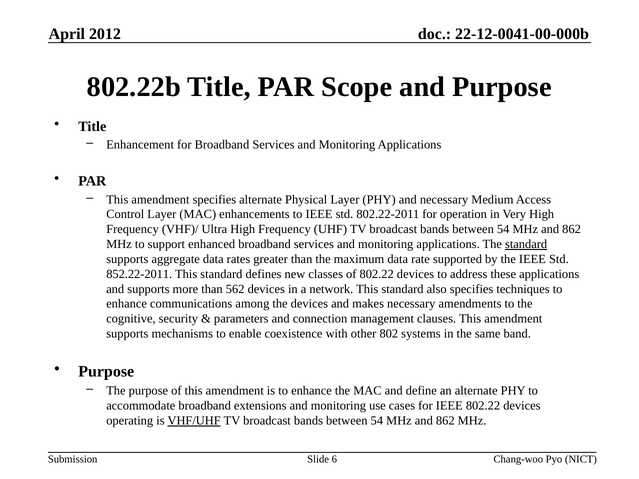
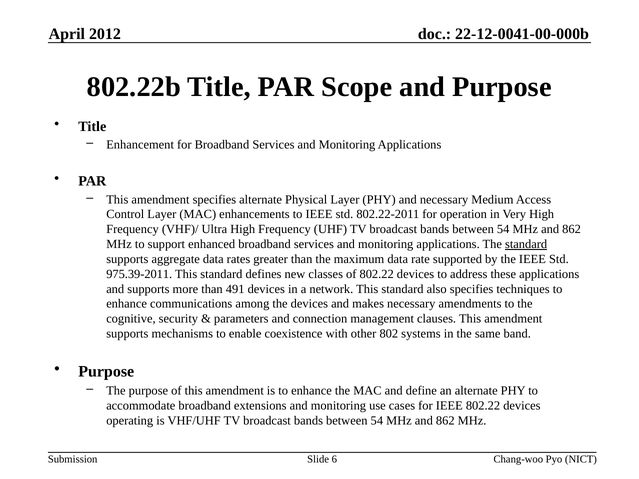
852.22-2011: 852.22-2011 -> 975.39-2011
562: 562 -> 491
VHF/UHF underline: present -> none
